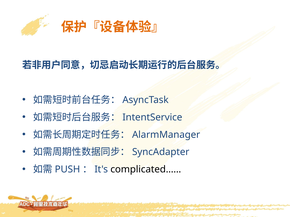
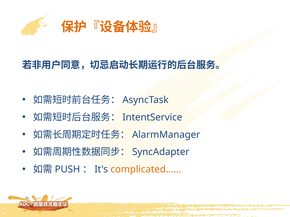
complicated…… colour: black -> orange
